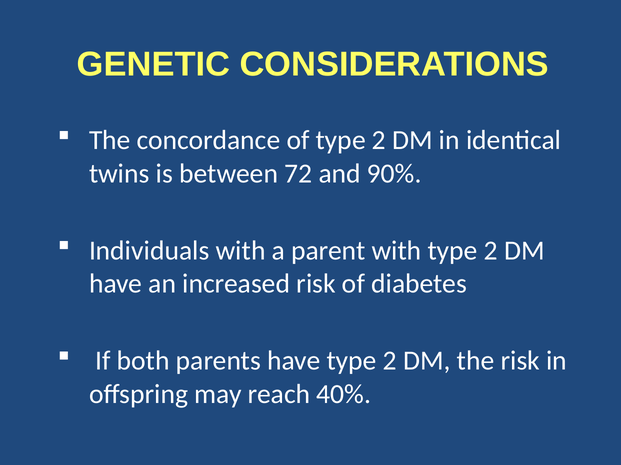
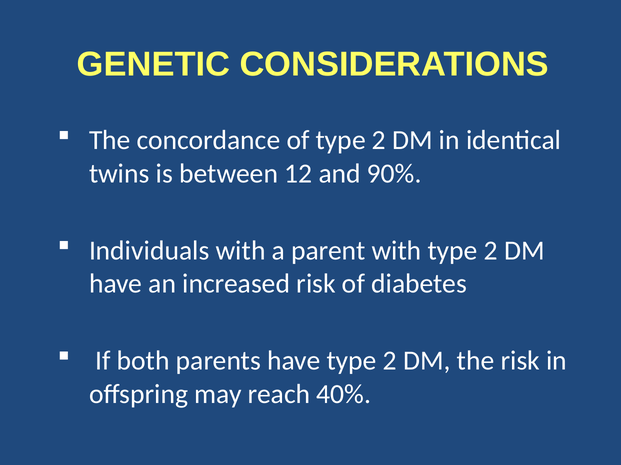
72: 72 -> 12
